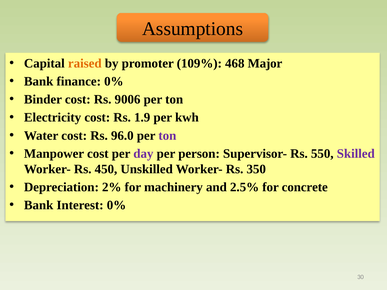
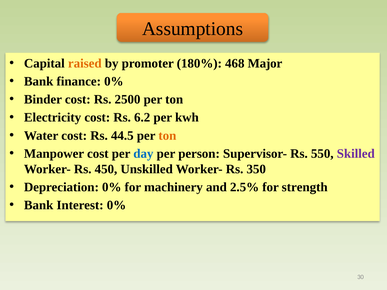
109%: 109% -> 180%
9006: 9006 -> 2500
1.9: 1.9 -> 6.2
96.0: 96.0 -> 44.5
ton at (167, 136) colour: purple -> orange
day colour: purple -> blue
Depreciation 2%: 2% -> 0%
concrete: concrete -> strength
